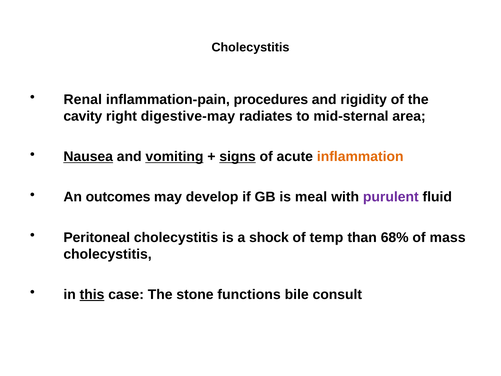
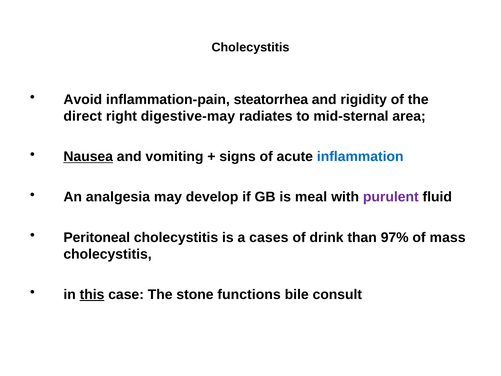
Renal: Renal -> Avoid
procedures: procedures -> steatorrhea
cavity: cavity -> direct
vomiting underline: present -> none
signs underline: present -> none
inflammation colour: orange -> blue
outcomes: outcomes -> analgesia
shock: shock -> cases
temp: temp -> drink
68%: 68% -> 97%
